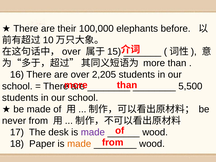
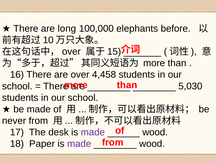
their: their -> long
2,205: 2,205 -> 4,458
5,500: 5,500 -> 5,030
made at (79, 144) colour: orange -> purple
